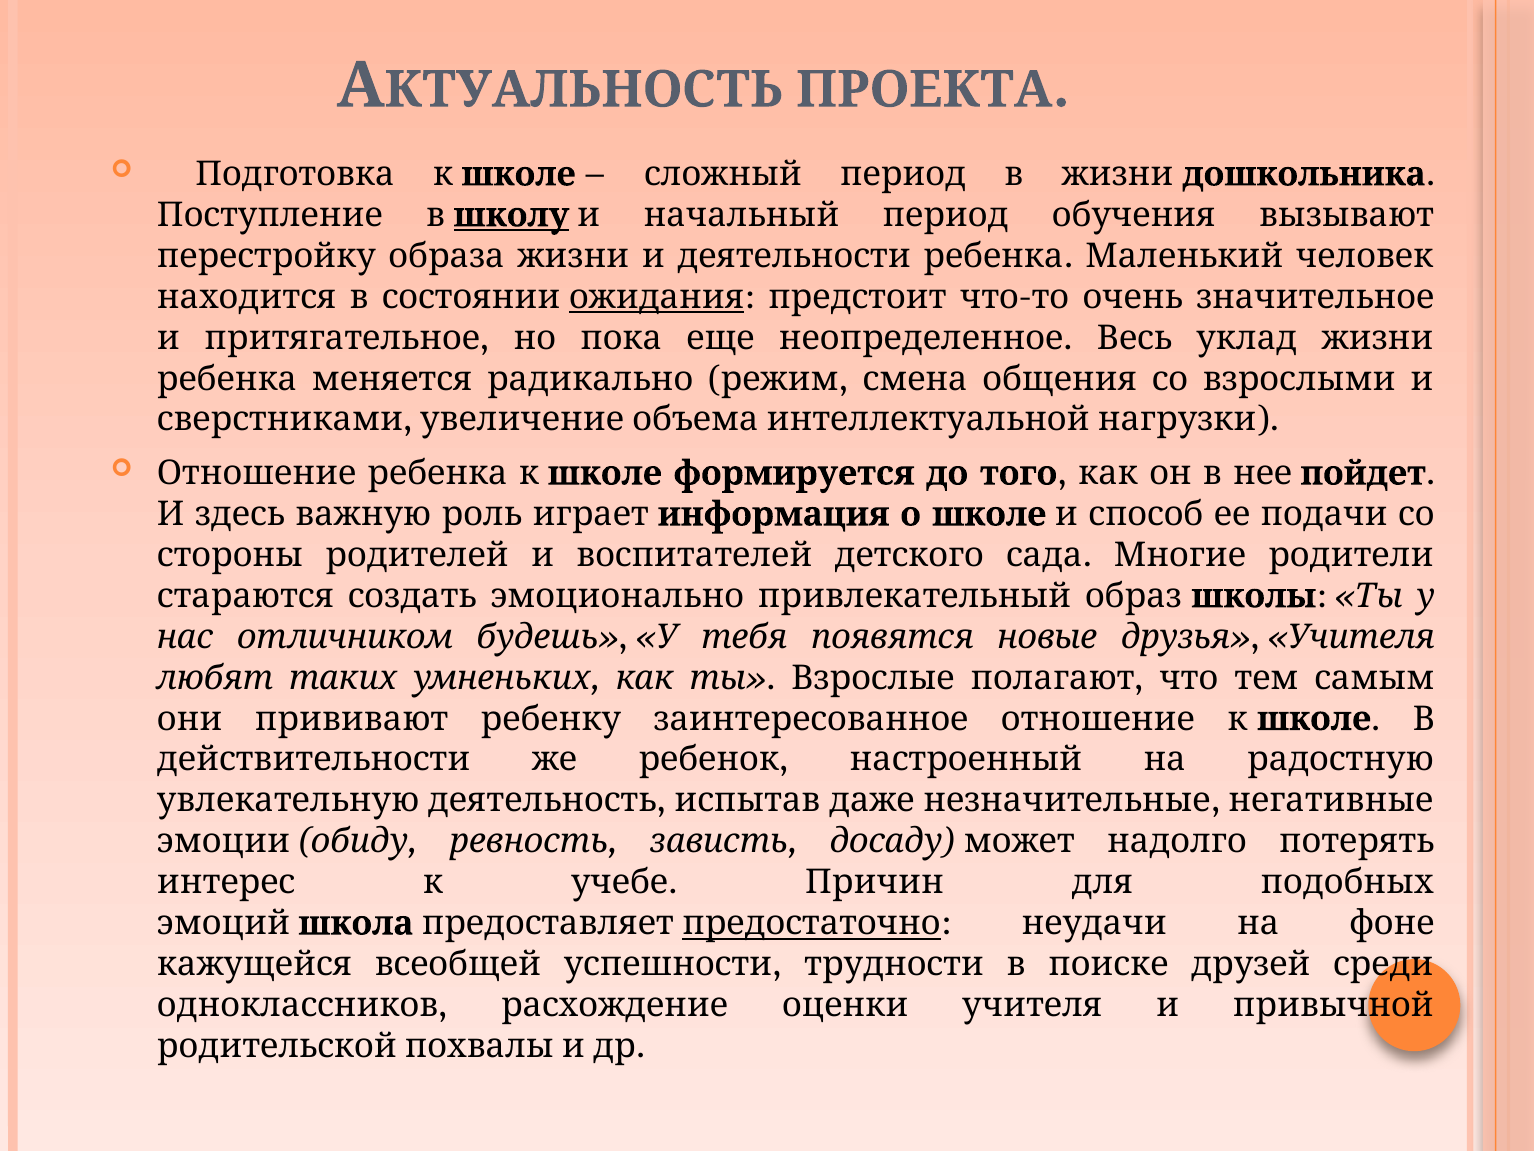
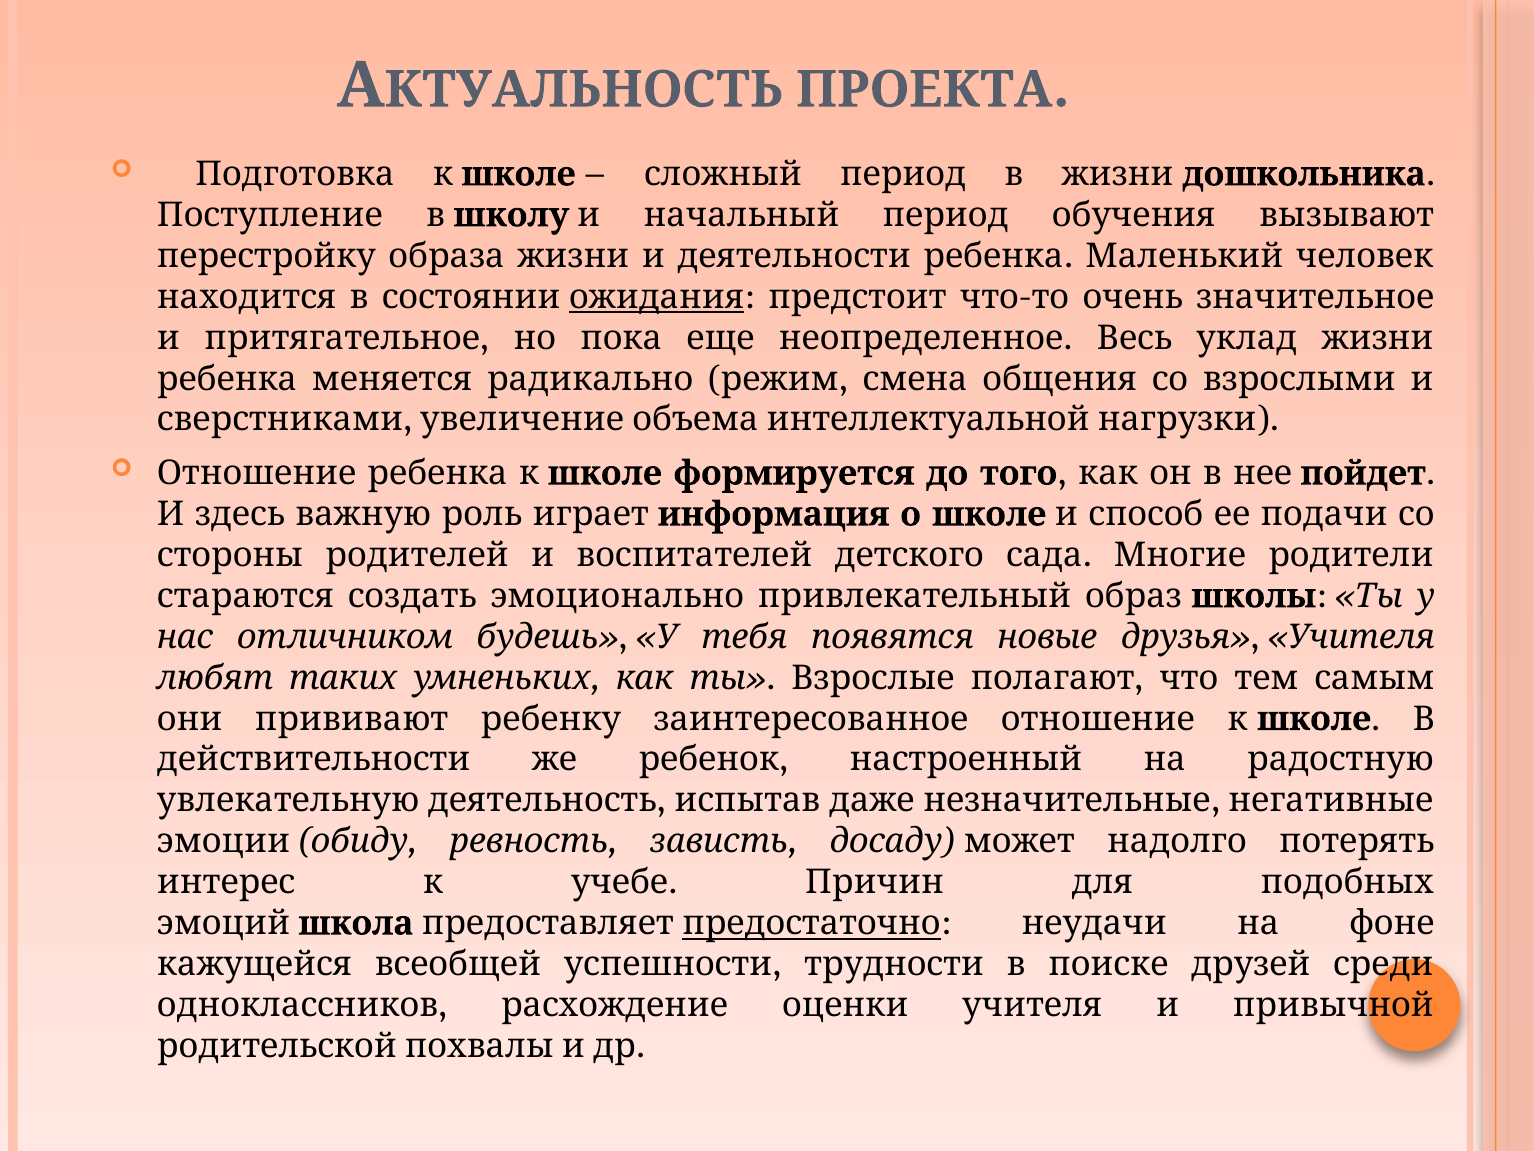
школу underline: present -> none
